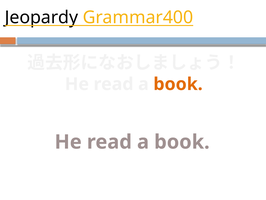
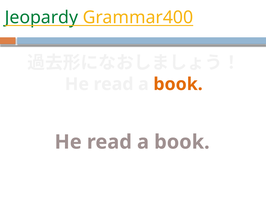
Jeopardy colour: black -> green
